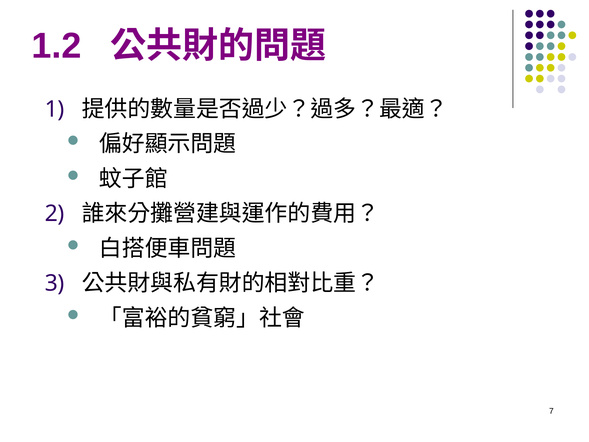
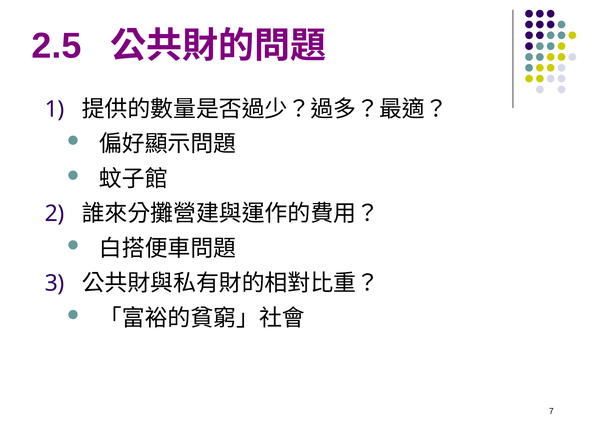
1.2: 1.2 -> 2.5
